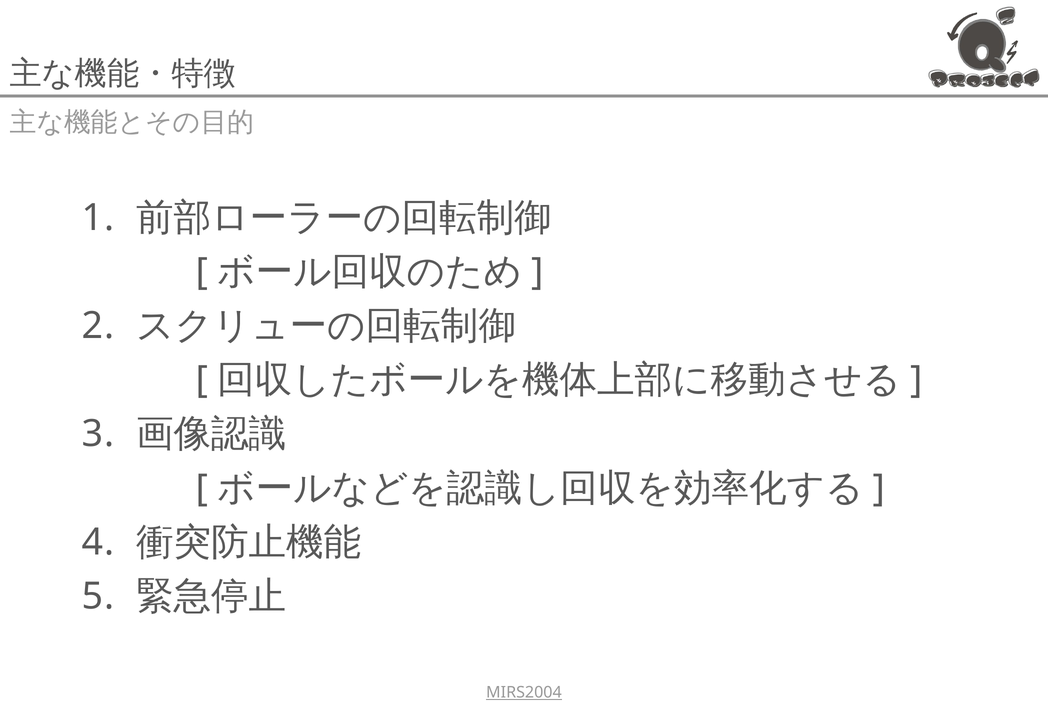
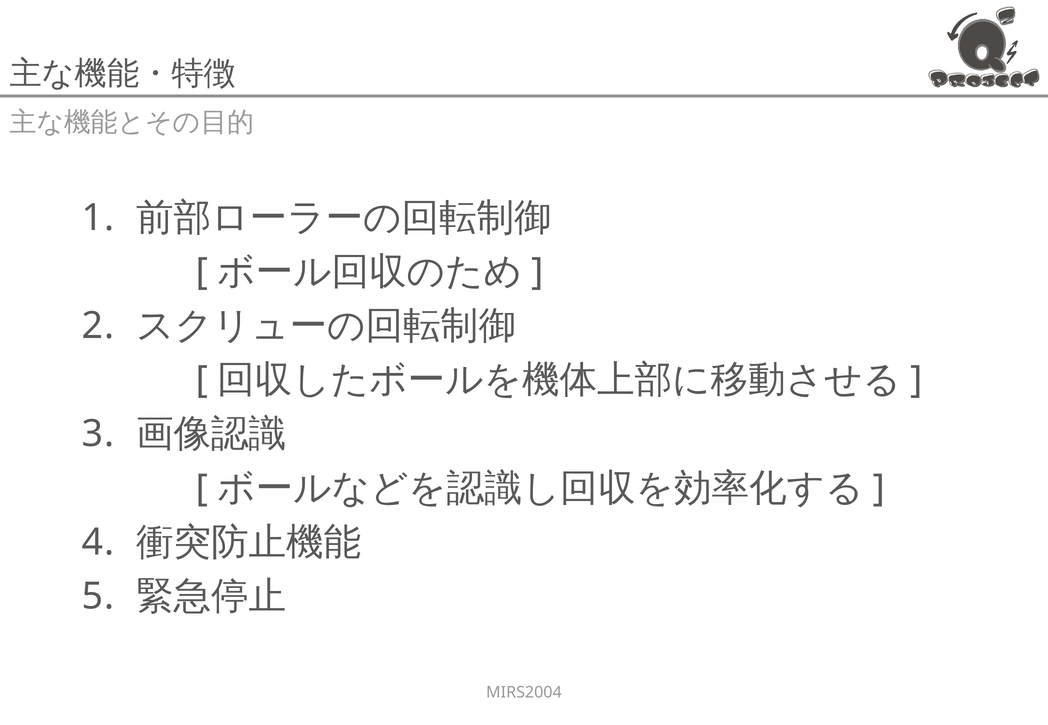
MIRS2004 underline: present -> none
